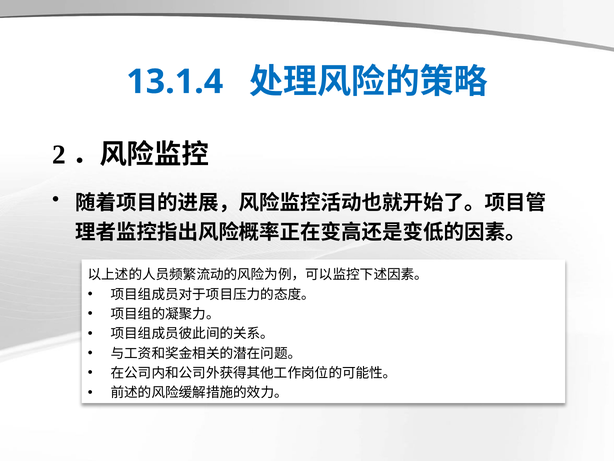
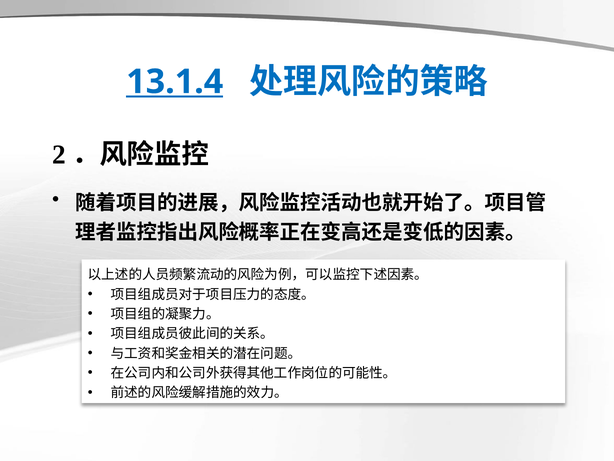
13.1.4 underline: none -> present
